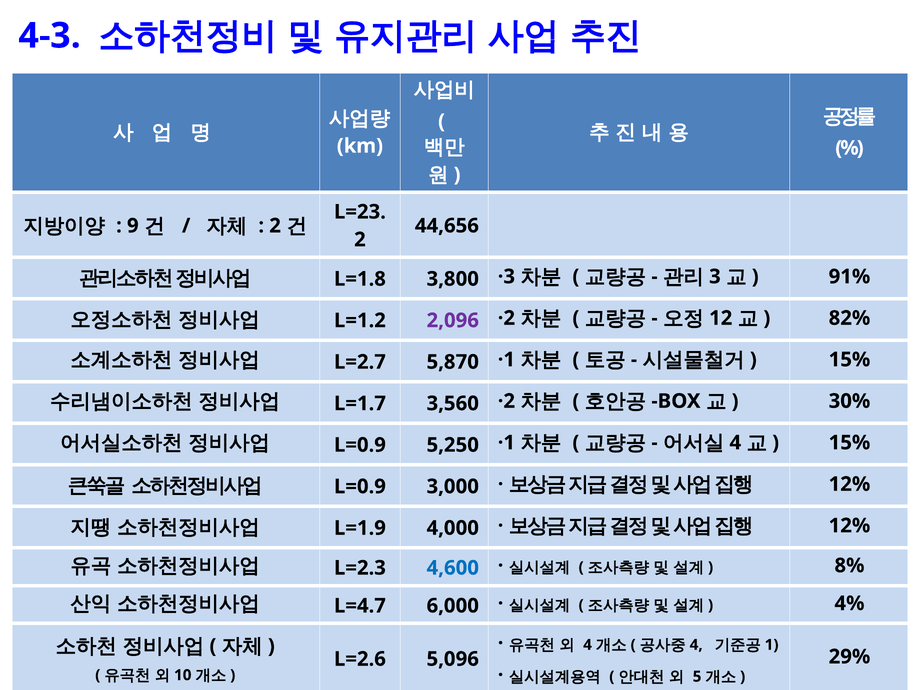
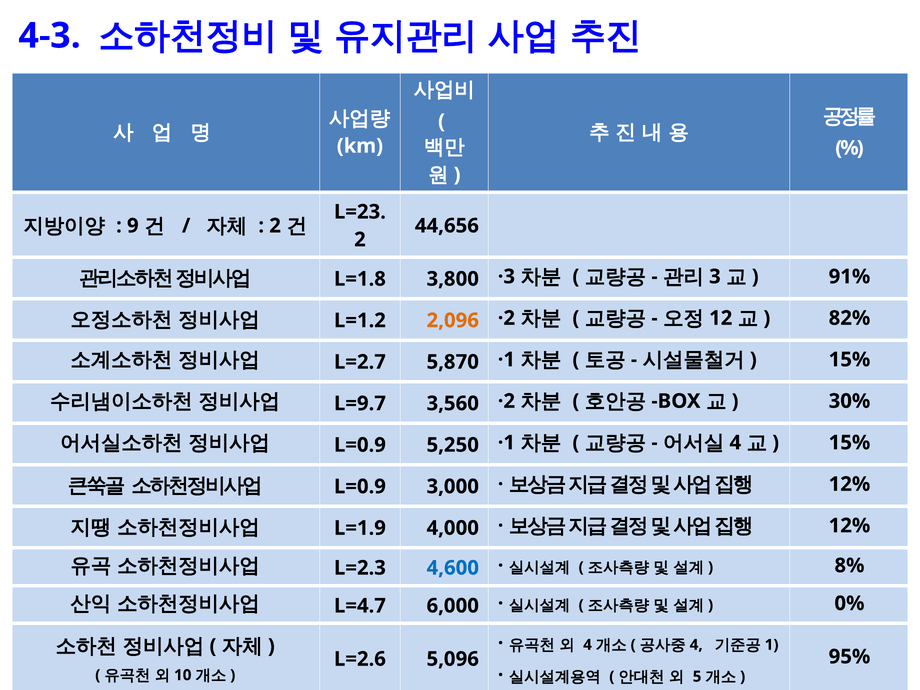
2,096 colour: purple -> orange
L=1.7: L=1.7 -> L=9.7
4%: 4% -> 0%
29%: 29% -> 95%
